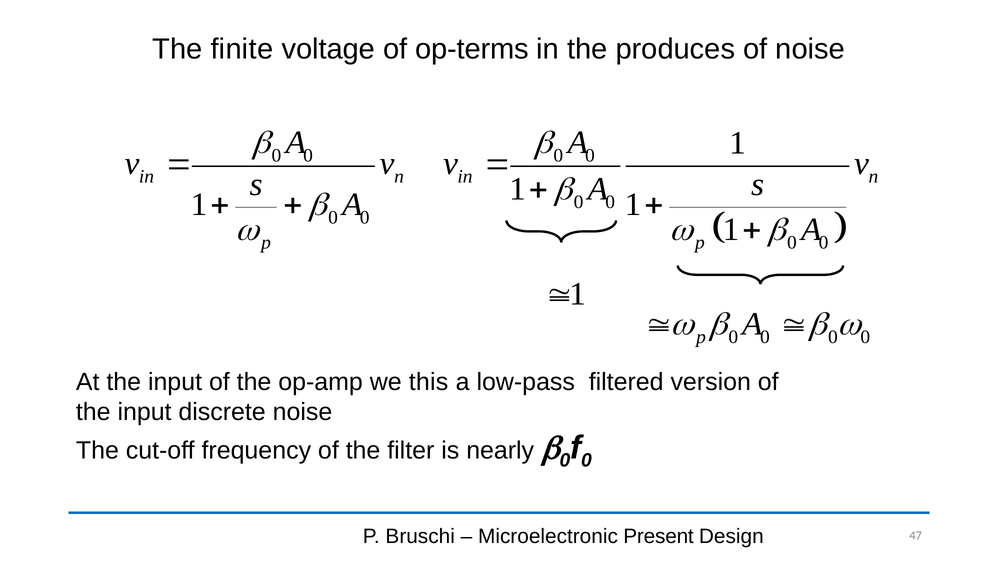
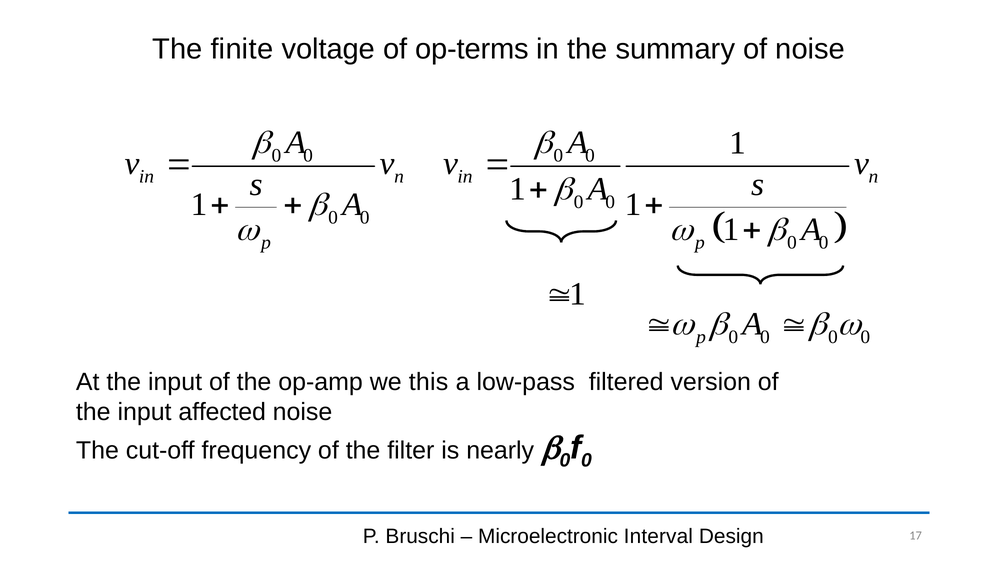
produces: produces -> summary
discrete: discrete -> affected
Present: Present -> Interval
47: 47 -> 17
